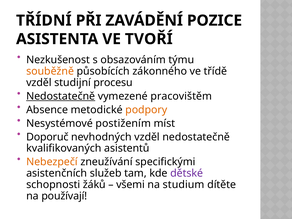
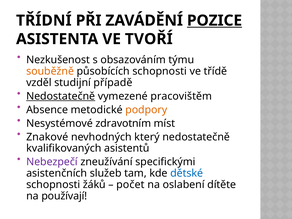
POZICE underline: none -> present
působících zákonného: zákonného -> schopnosti
procesu: procesu -> případě
postižením: postižením -> zdravotním
Doporuč: Doporuč -> Znakové
nevhodných vzděl: vzděl -> který
Nebezpečí colour: orange -> purple
dětské colour: purple -> blue
všemi: všemi -> počet
studium: studium -> oslabení
